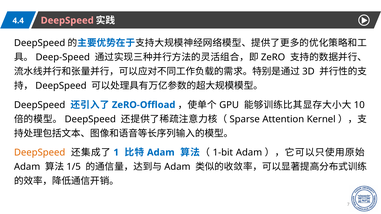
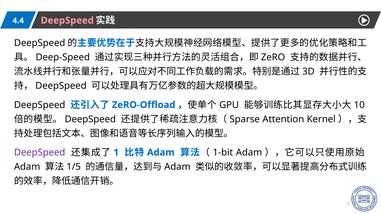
DeepSpeed at (40, 153) colour: orange -> purple
